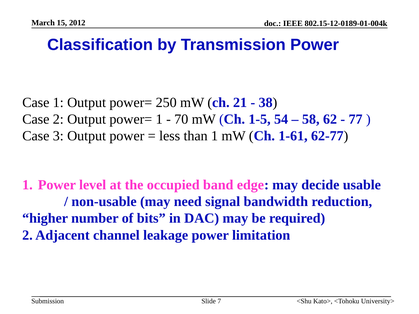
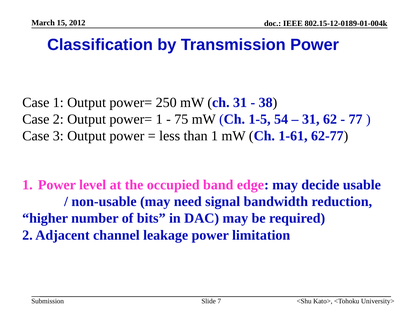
ch 21: 21 -> 31
70: 70 -> 75
58 at (311, 119): 58 -> 31
